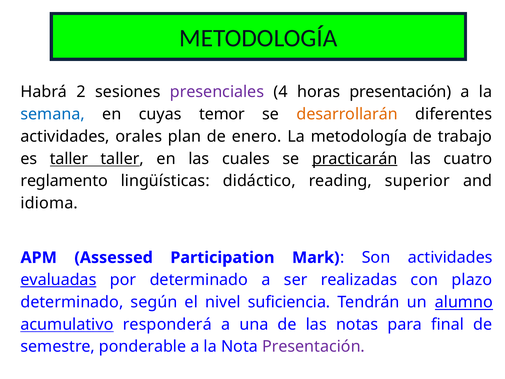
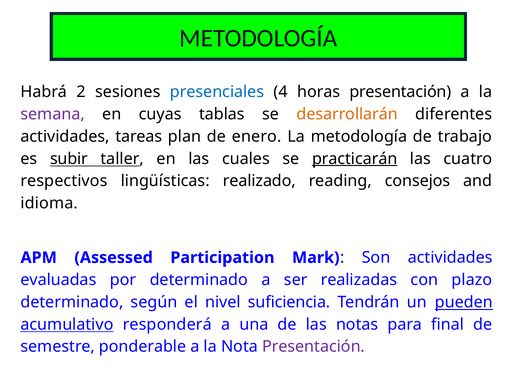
presenciales colour: purple -> blue
semana colour: blue -> purple
temor: temor -> tablas
orales: orales -> tareas
es taller: taller -> subir
reglamento: reglamento -> respectivos
didáctico: didáctico -> realizado
superior: superior -> consejos
evaluadas underline: present -> none
alumno: alumno -> pueden
